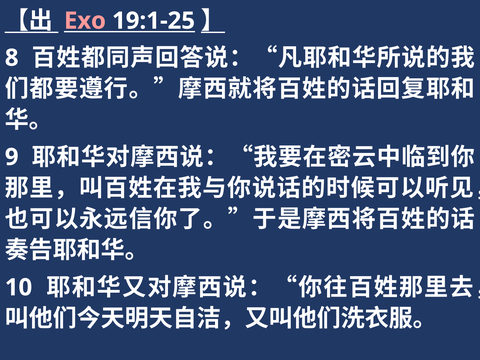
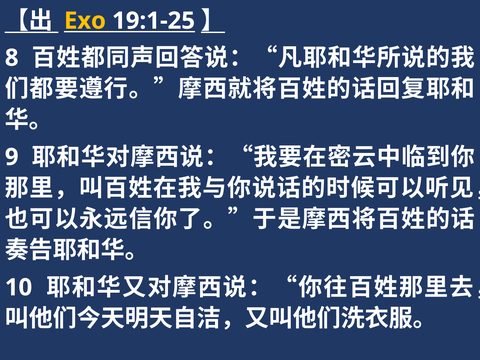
Exo colour: pink -> yellow
